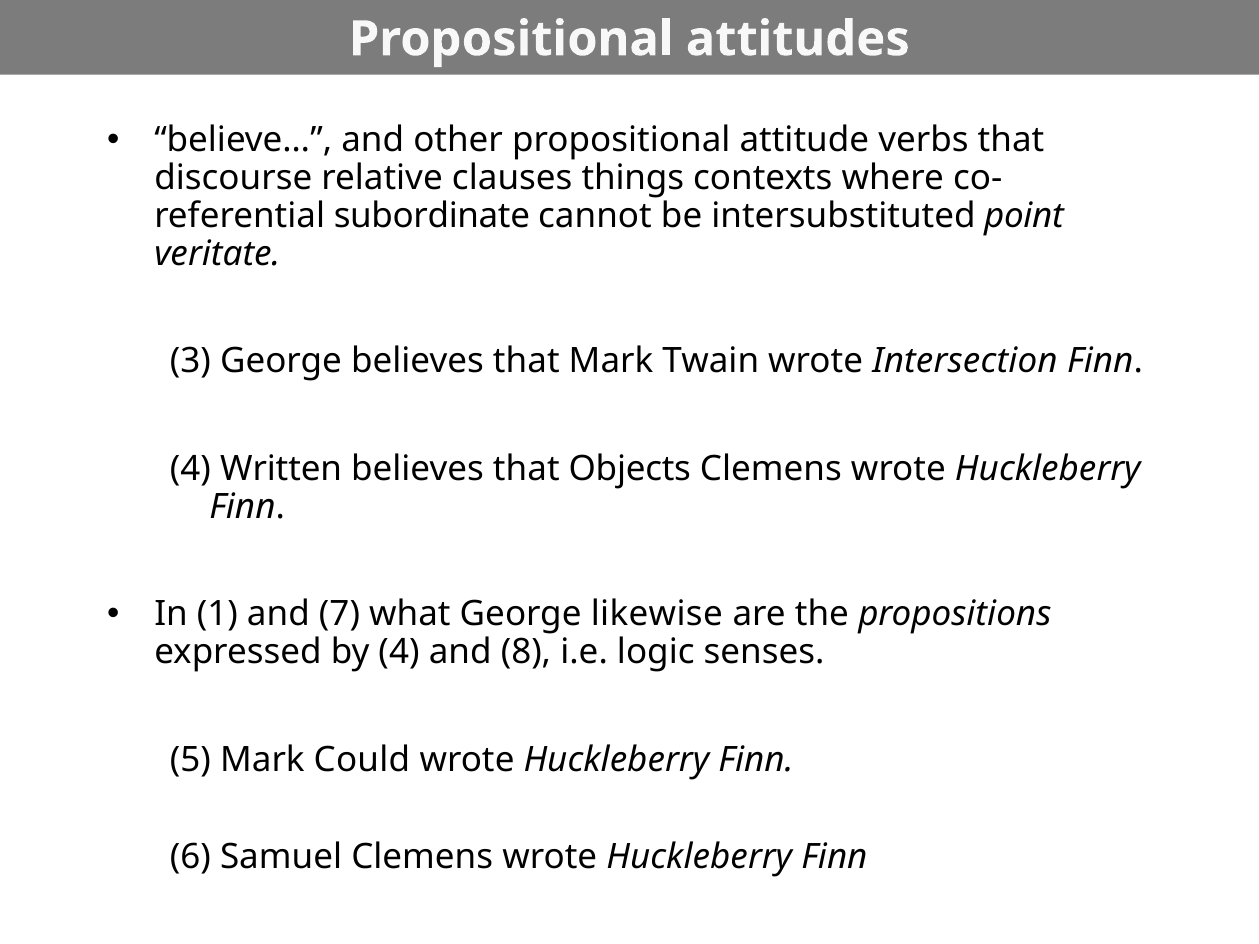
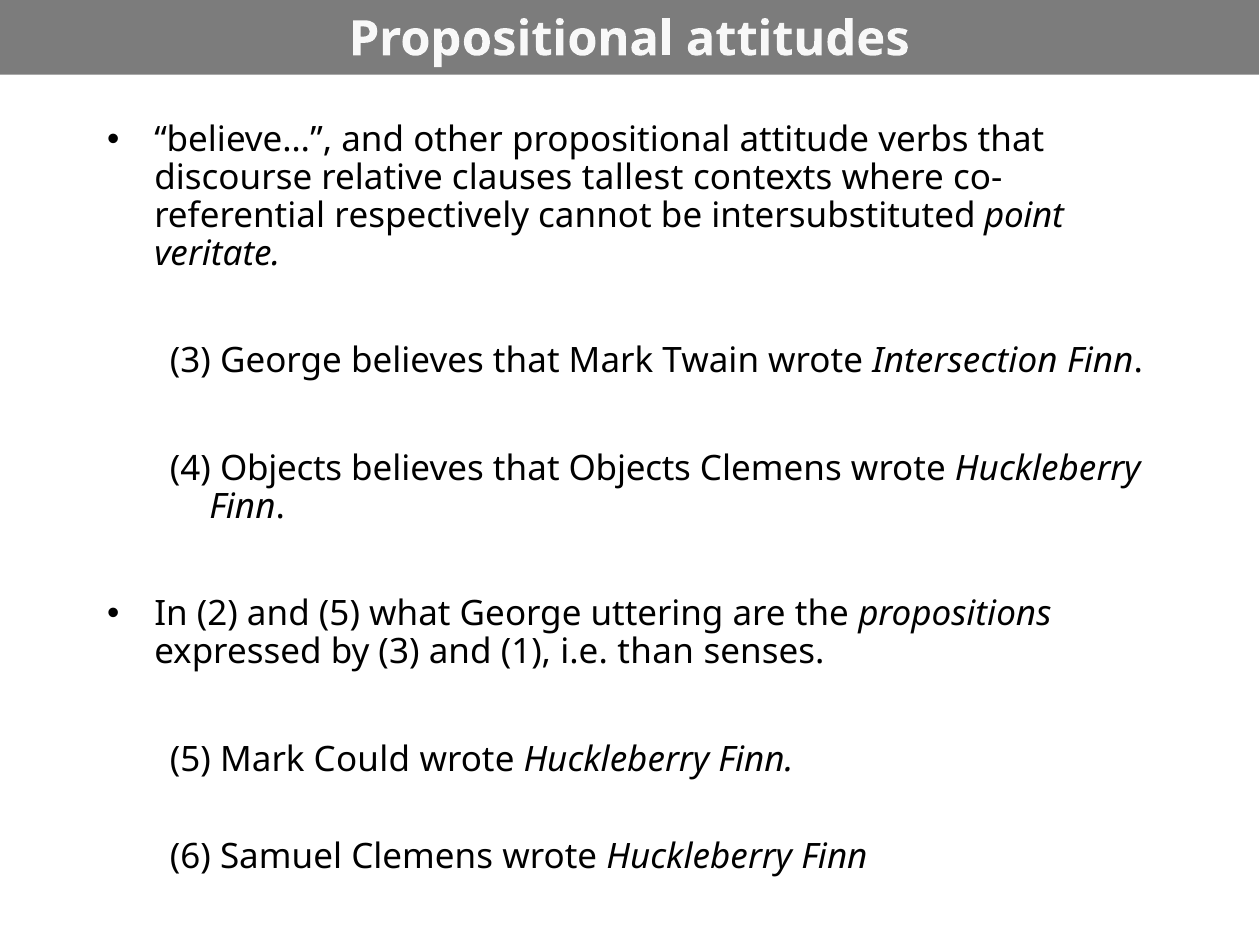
things: things -> tallest
subordinate: subordinate -> respectively
4 Written: Written -> Objects
1: 1 -> 2
and 7: 7 -> 5
likewise: likewise -> uttering
by 4: 4 -> 3
8: 8 -> 1
logic: logic -> than
